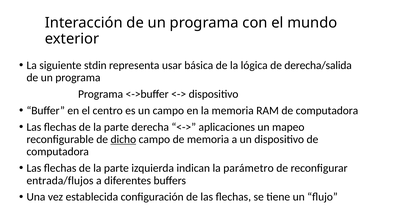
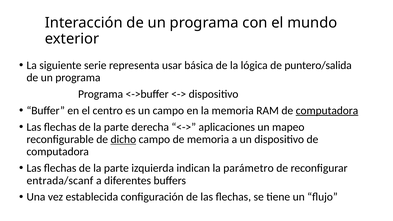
stdin: stdin -> serie
derecha/salida: derecha/salida -> puntero/salida
computadora at (327, 111) underline: none -> present
entrada/flujos: entrada/flujos -> entrada/scanf
